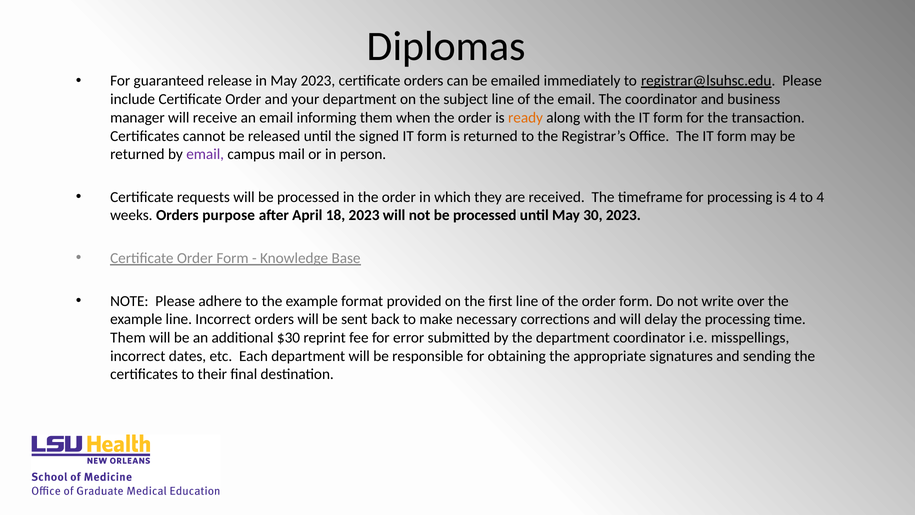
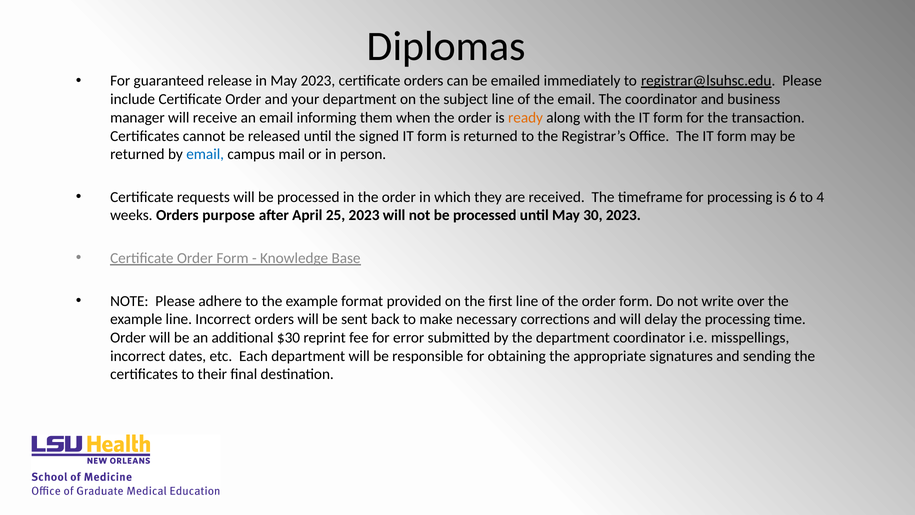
email at (205, 154) colour: purple -> blue
is 4: 4 -> 6
18: 18 -> 25
Them at (128, 337): Them -> Order
